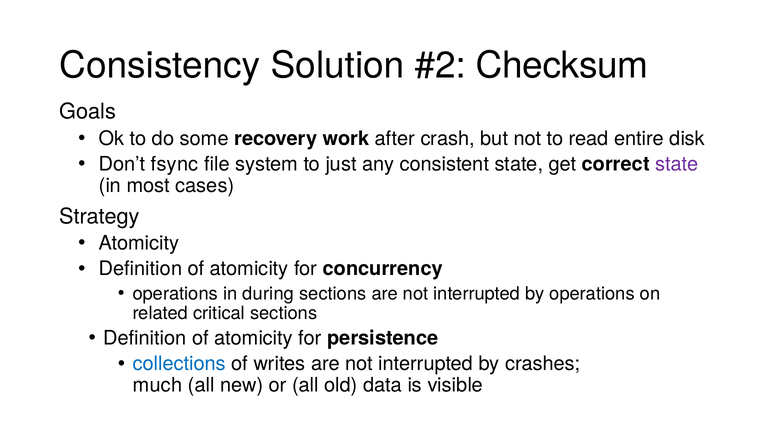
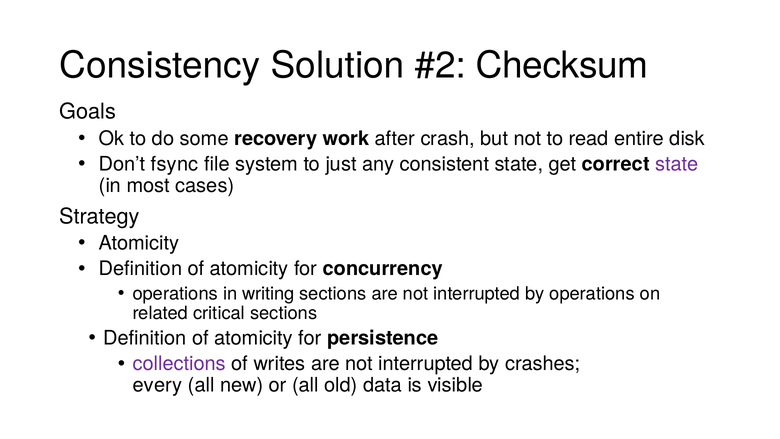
during: during -> writing
collections colour: blue -> purple
much: much -> every
